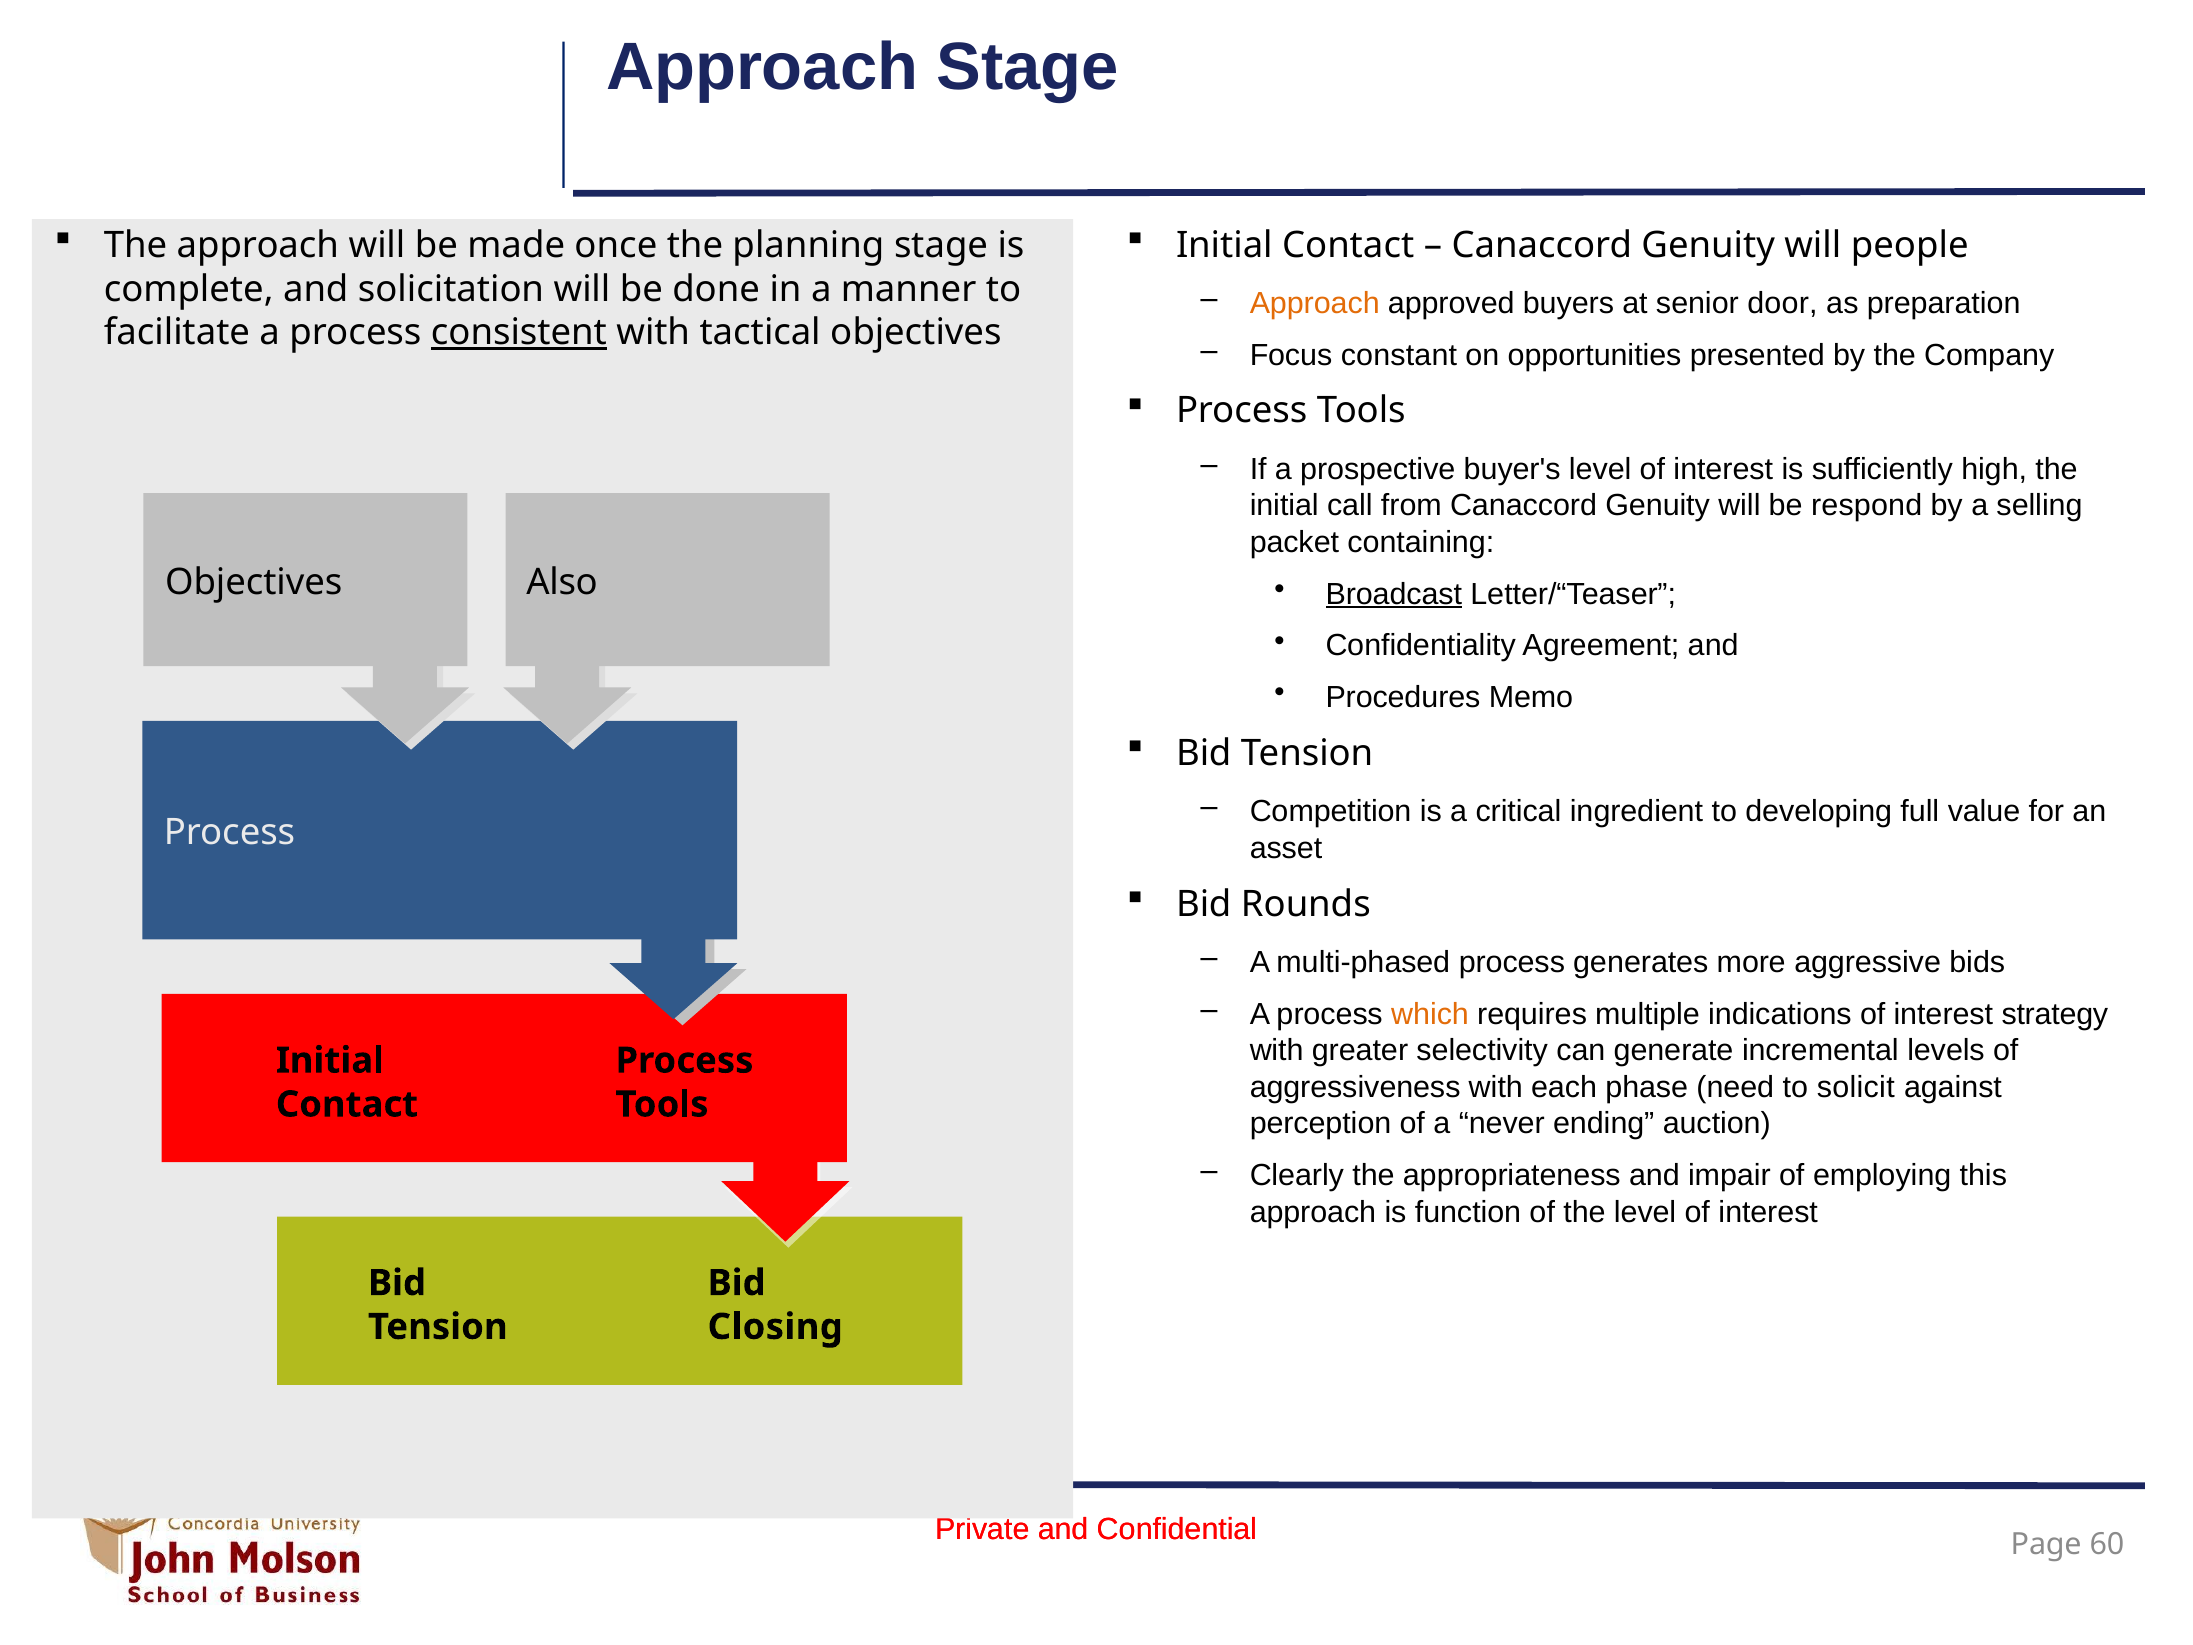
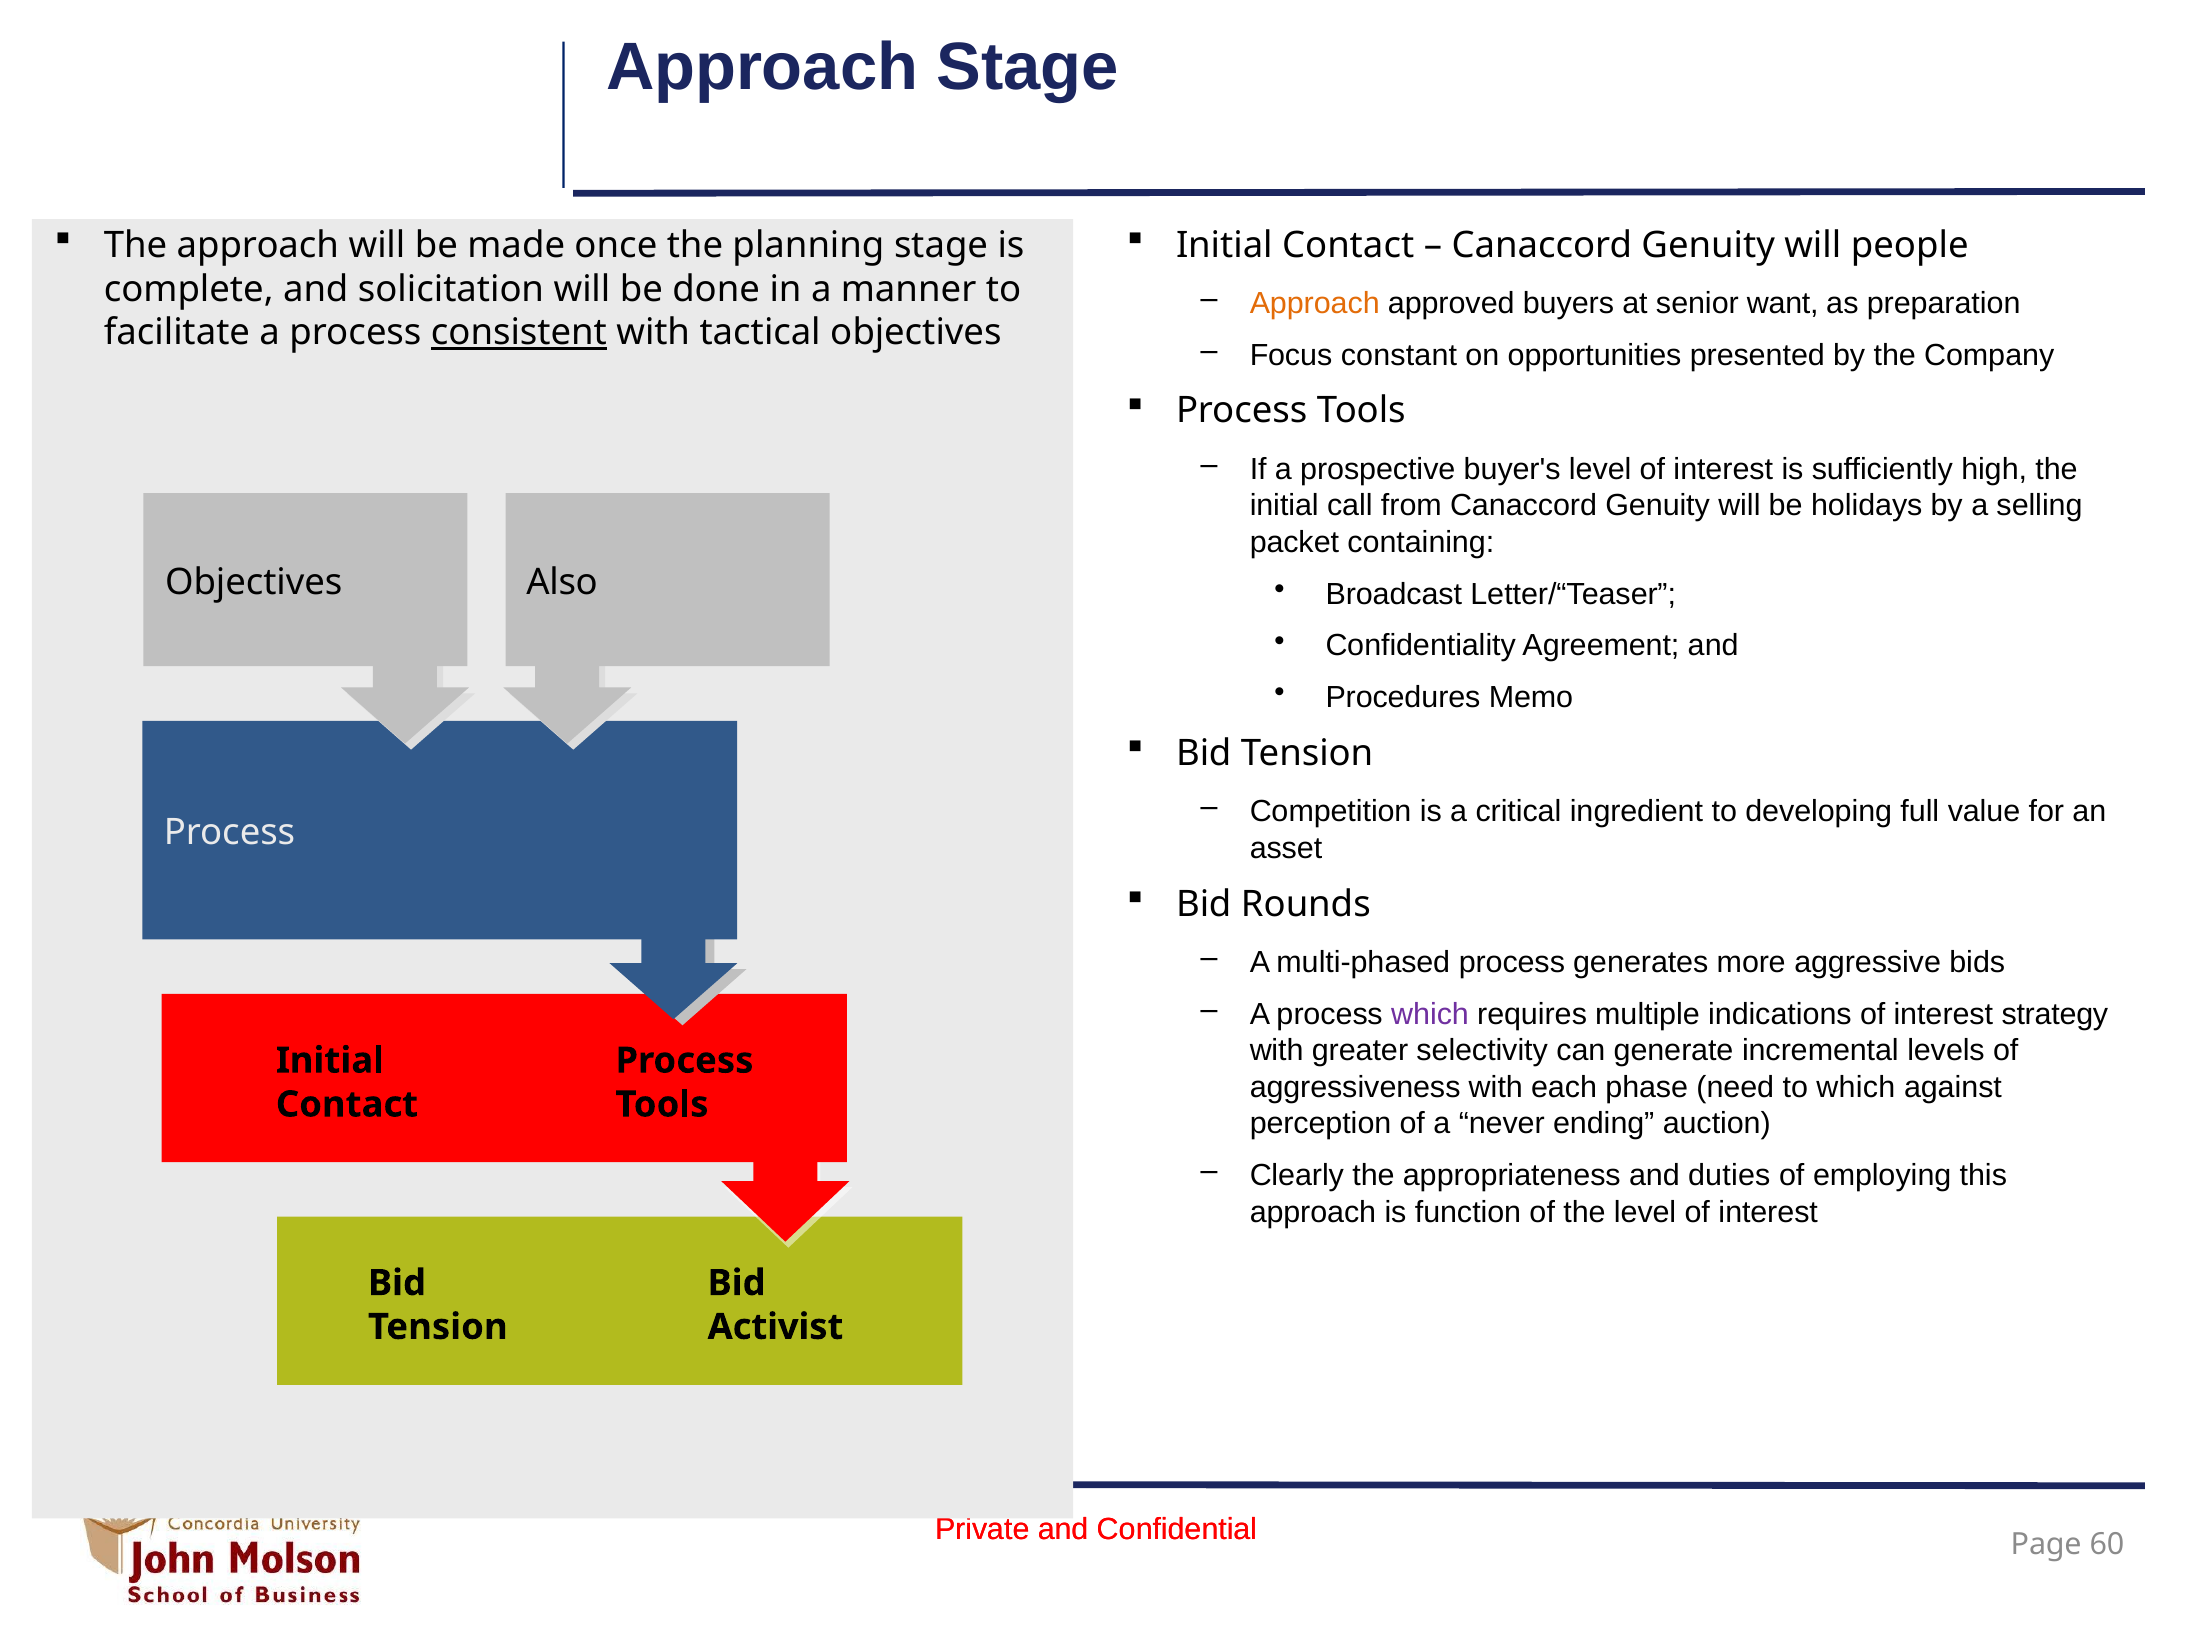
door: door -> want
respond: respond -> holidays
Broadcast underline: present -> none
which at (1430, 1014) colour: orange -> purple
to solicit: solicit -> which
impair: impair -> duties
Closing: Closing -> Activist
